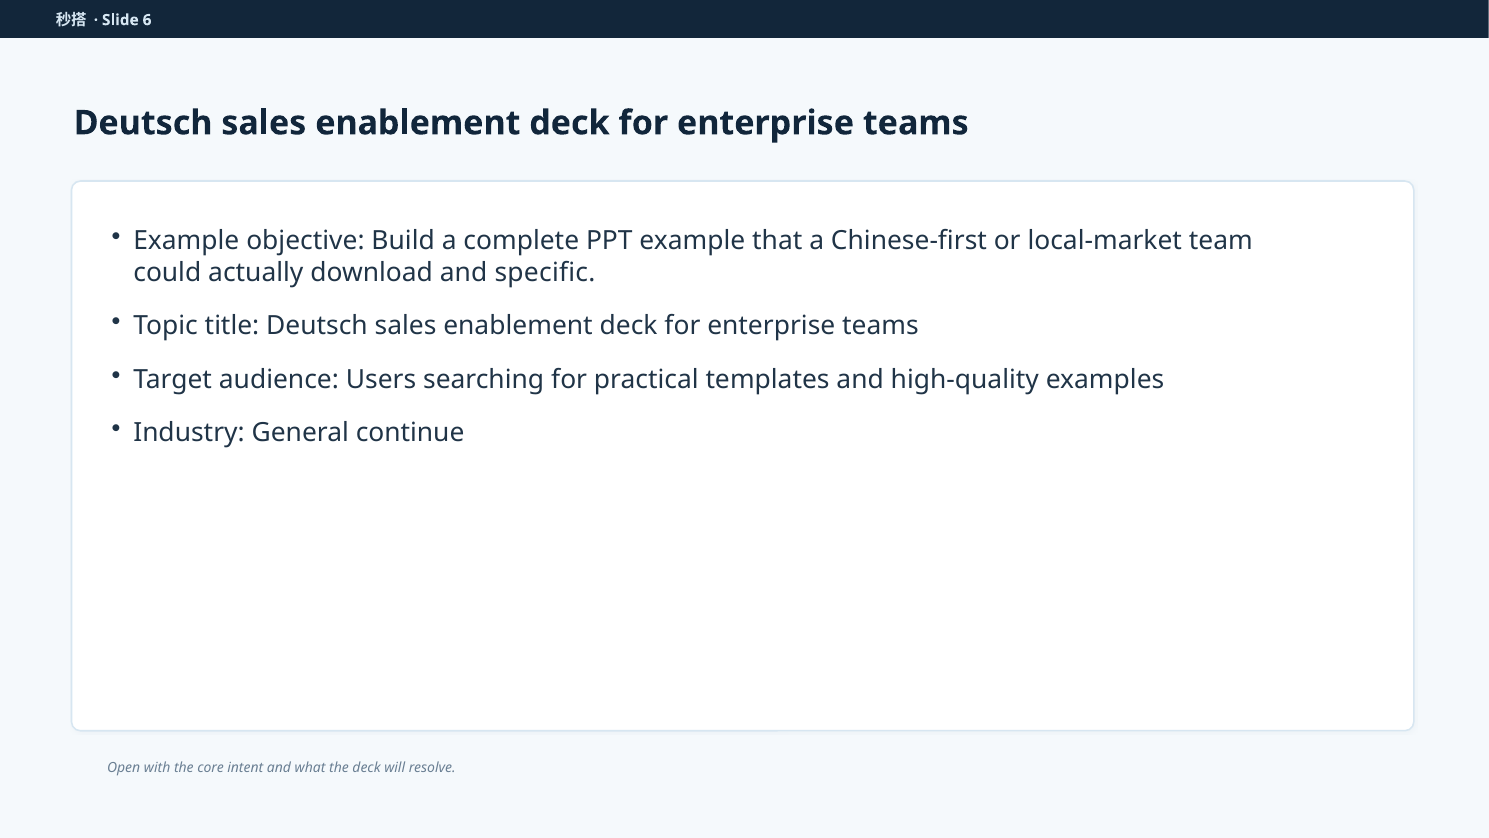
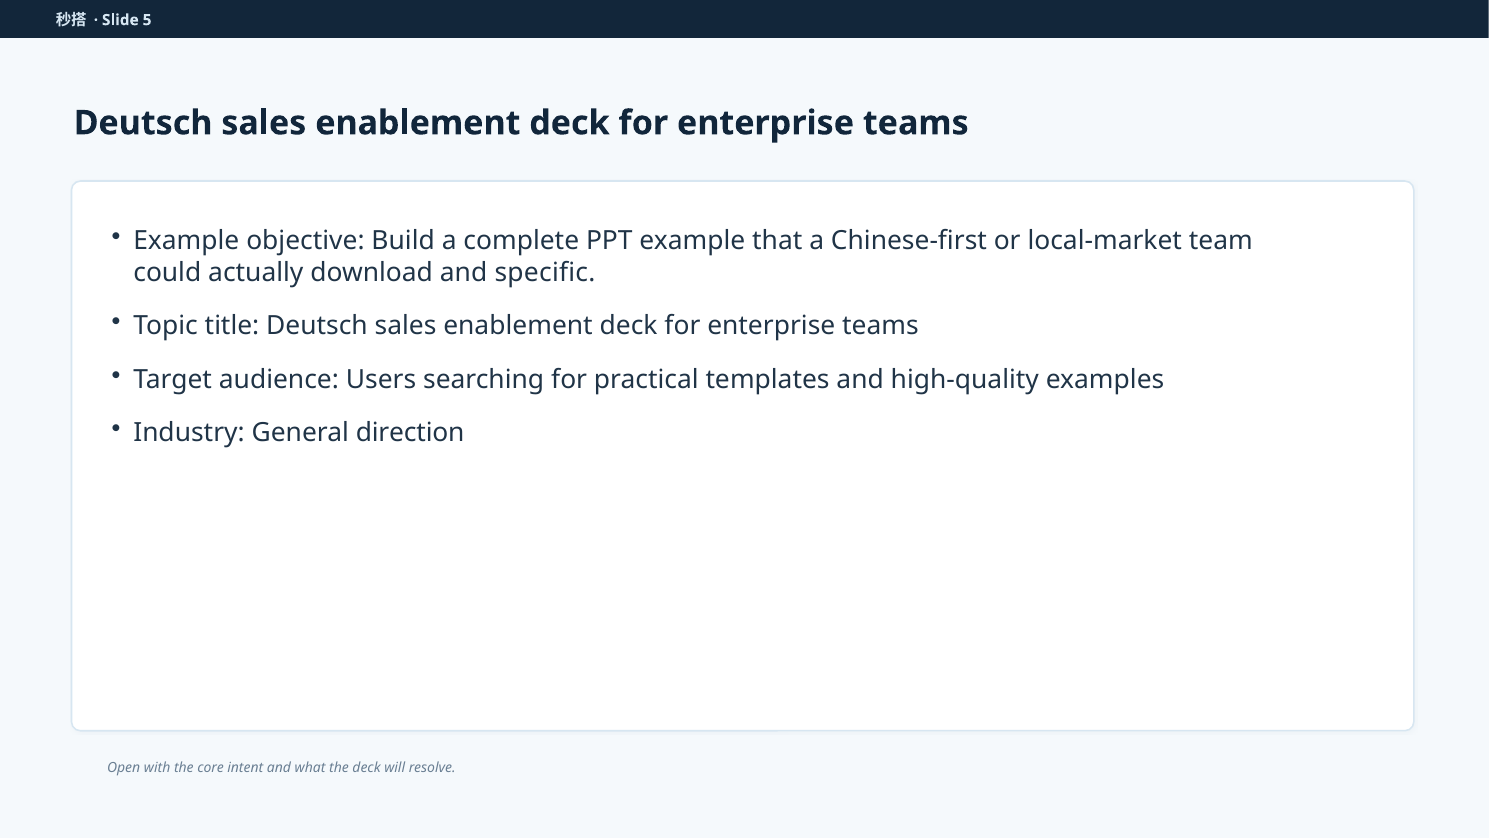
6: 6 -> 5
continue: continue -> direction
